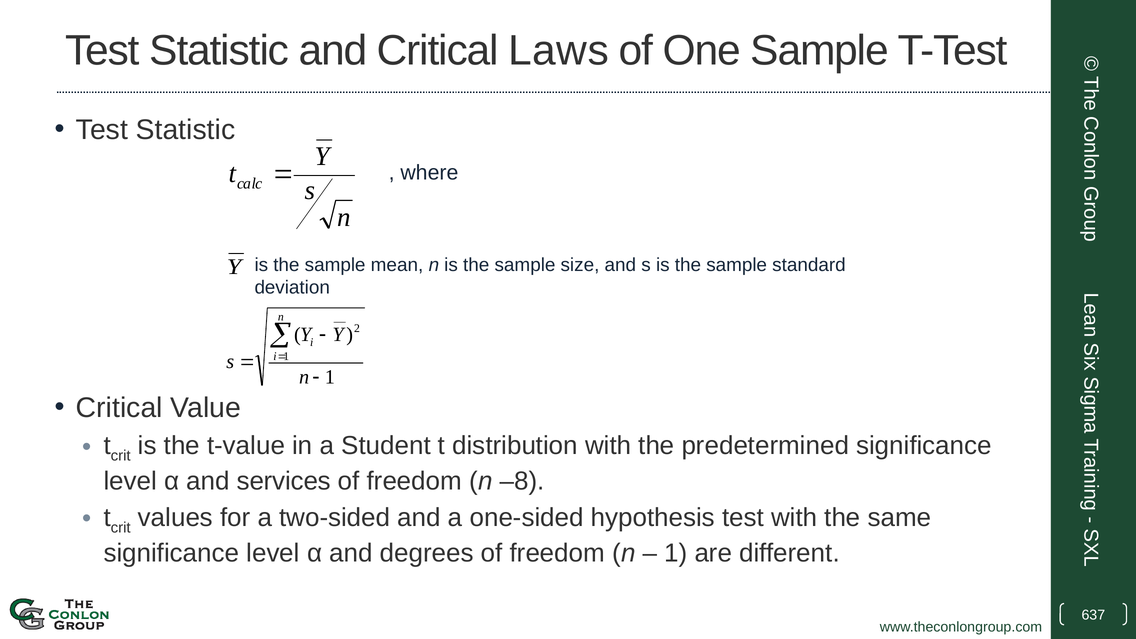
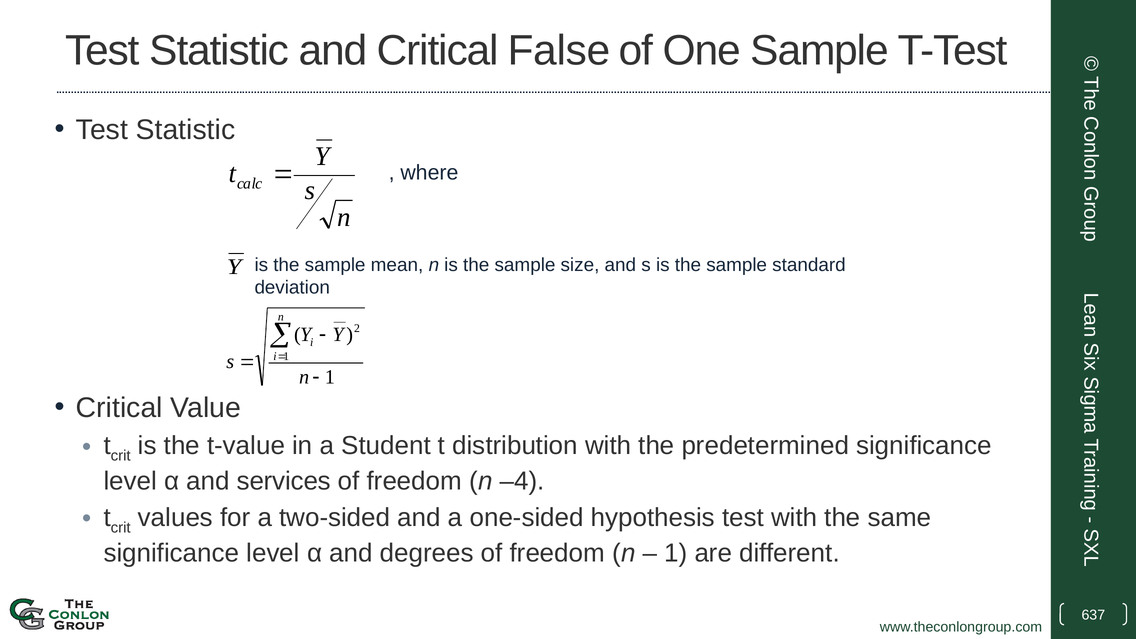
Laws: Laws -> False
–8: –8 -> –4
